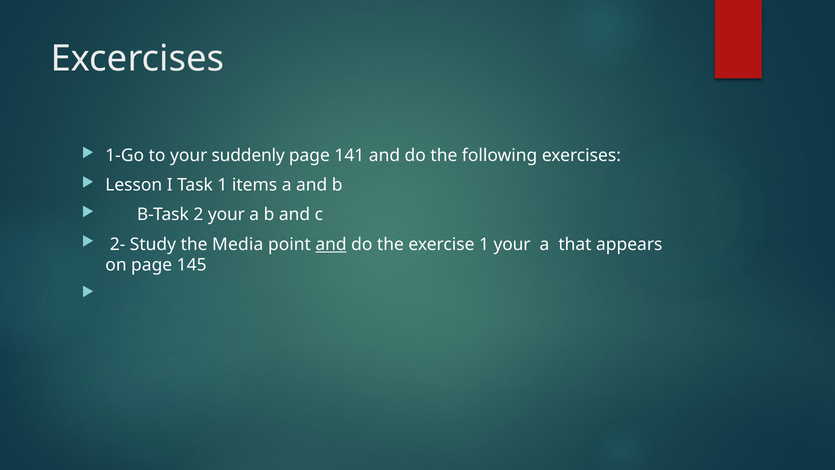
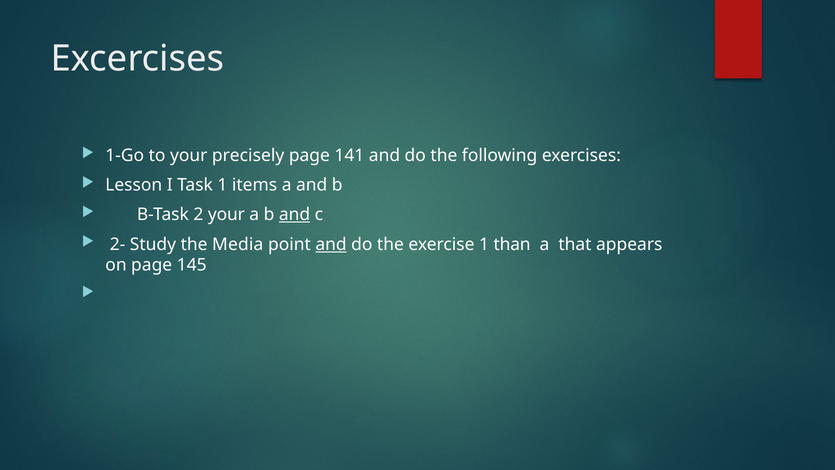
suddenly: suddenly -> precisely
and at (295, 215) underline: none -> present
1 your: your -> than
